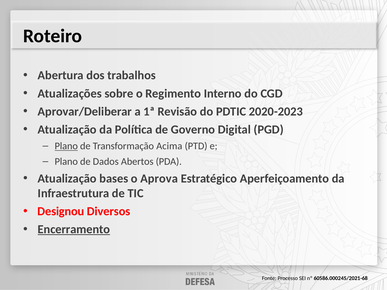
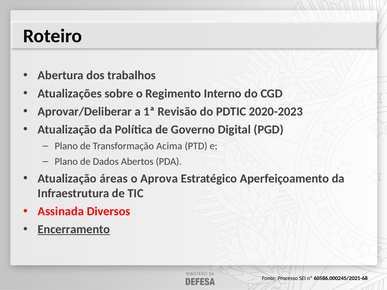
Plano at (66, 146) underline: present -> none
bases: bases -> áreas
Designou: Designou -> Assinada
